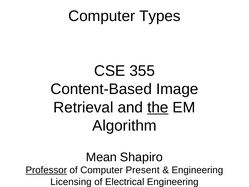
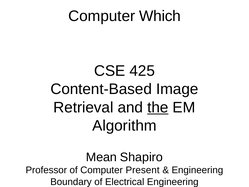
Types: Types -> Which
355: 355 -> 425
Professor underline: present -> none
Licensing: Licensing -> Boundary
